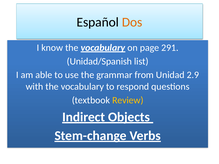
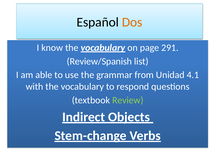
Unidad/Spanish: Unidad/Spanish -> Review/Spanish
2.9: 2.9 -> 4.1
Review colour: yellow -> light green
